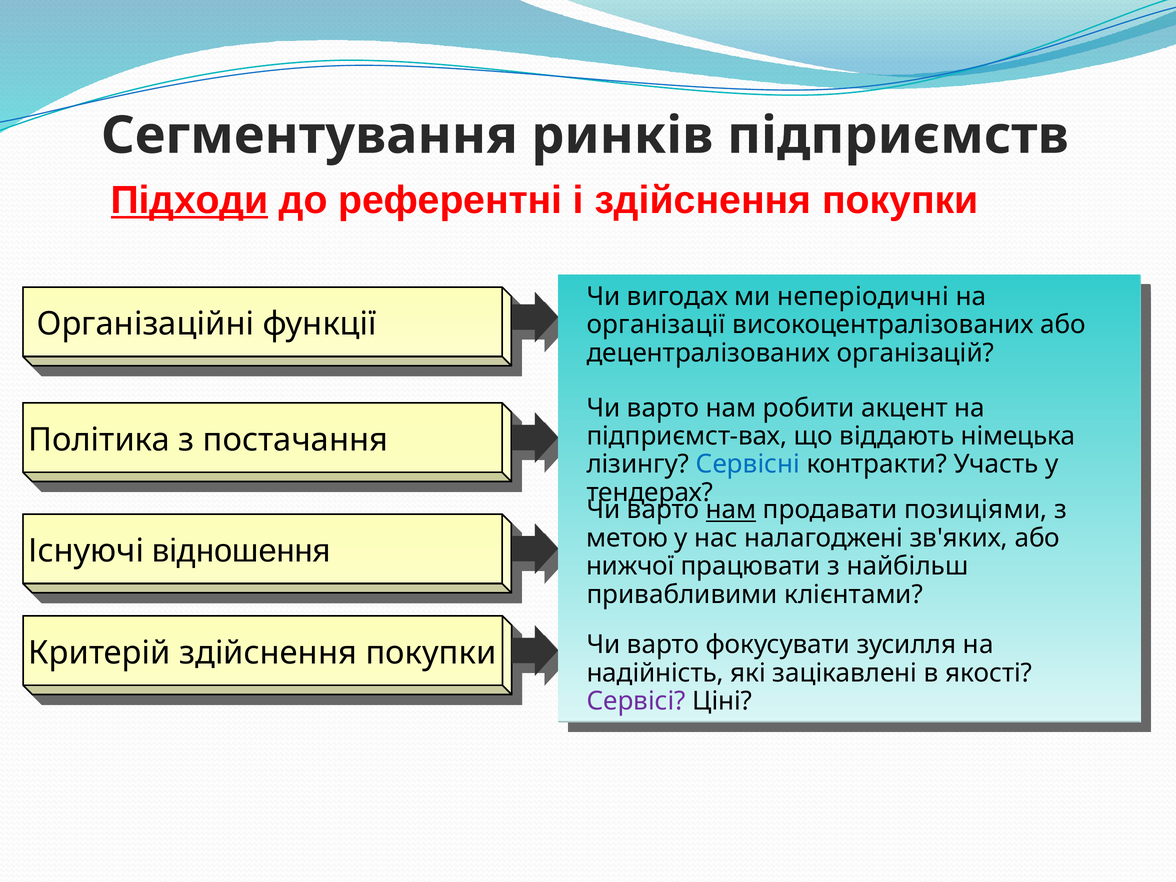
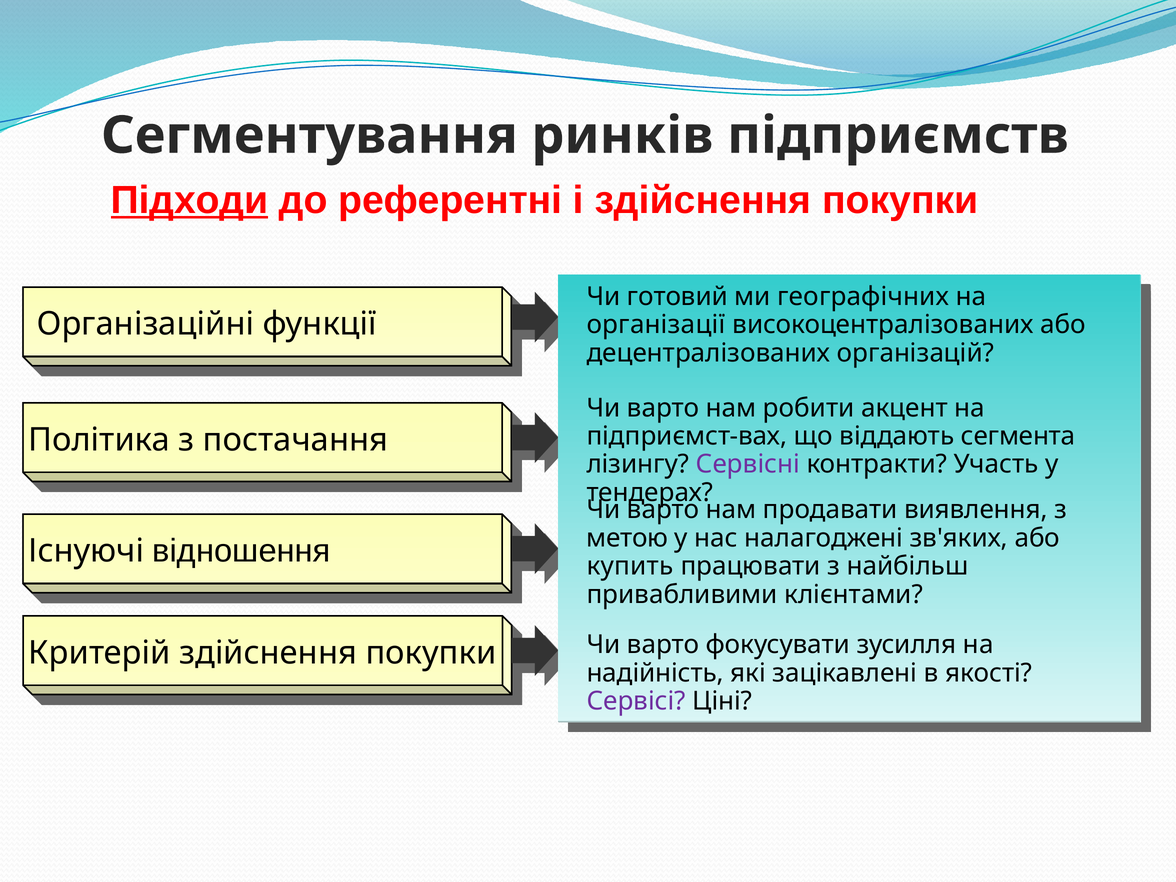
вигодах: вигодах -> готовий
неперіодичні: неперіодичні -> географічних
німецька: німецька -> сегмента
Сервісні colour: blue -> purple
нам at (731, 510) underline: present -> none
позиціями: позиціями -> виявлення
нижчої: нижчої -> купить
